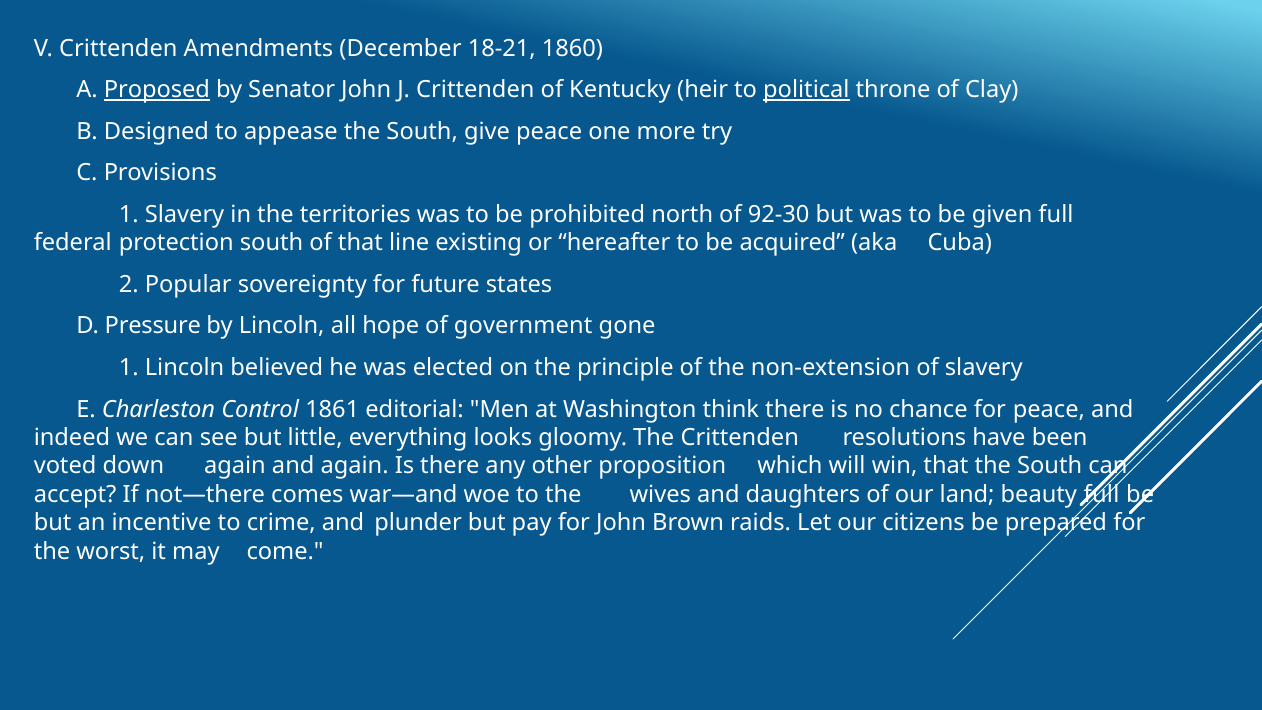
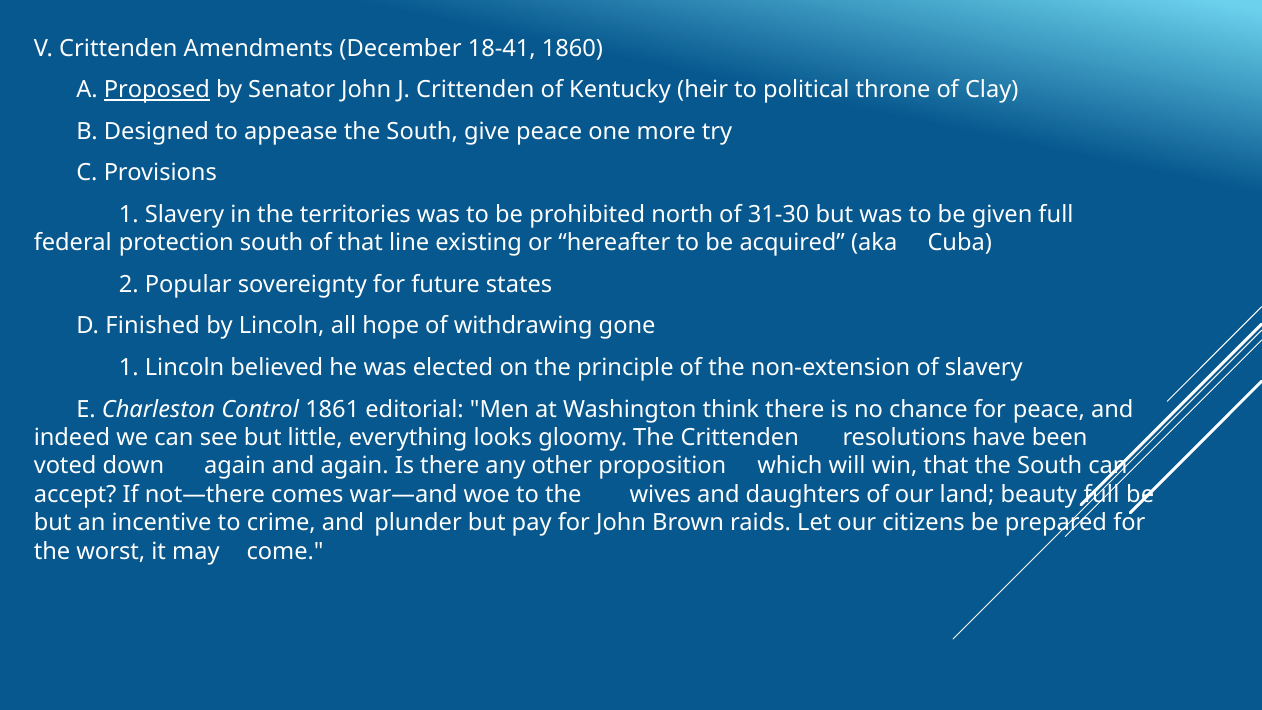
18-21: 18-21 -> 18-41
political underline: present -> none
92-30: 92-30 -> 31-30
Pressure: Pressure -> Finished
government: government -> withdrawing
